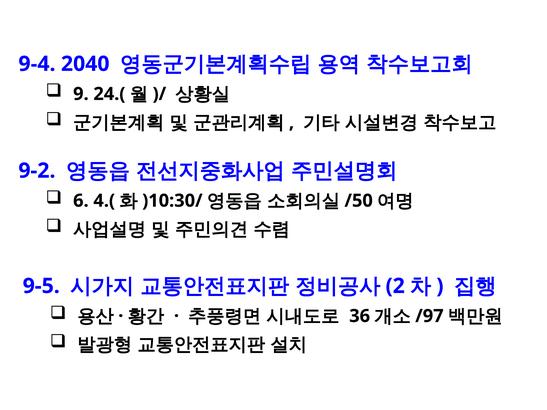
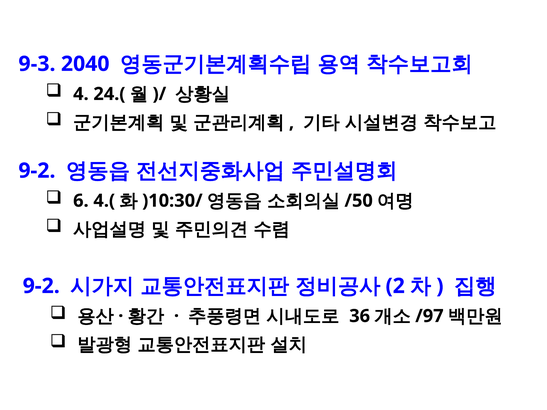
9-4: 9-4 -> 9-3
9: 9 -> 4
9-5 at (41, 286): 9-5 -> 9-2
